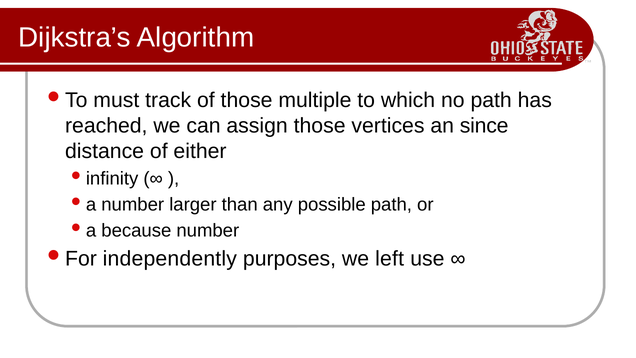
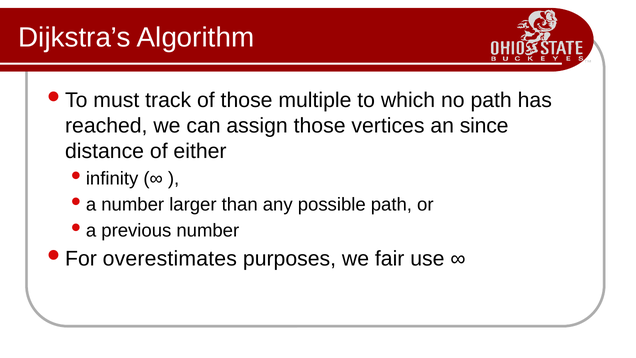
because: because -> previous
independently: independently -> overestimates
left: left -> fair
